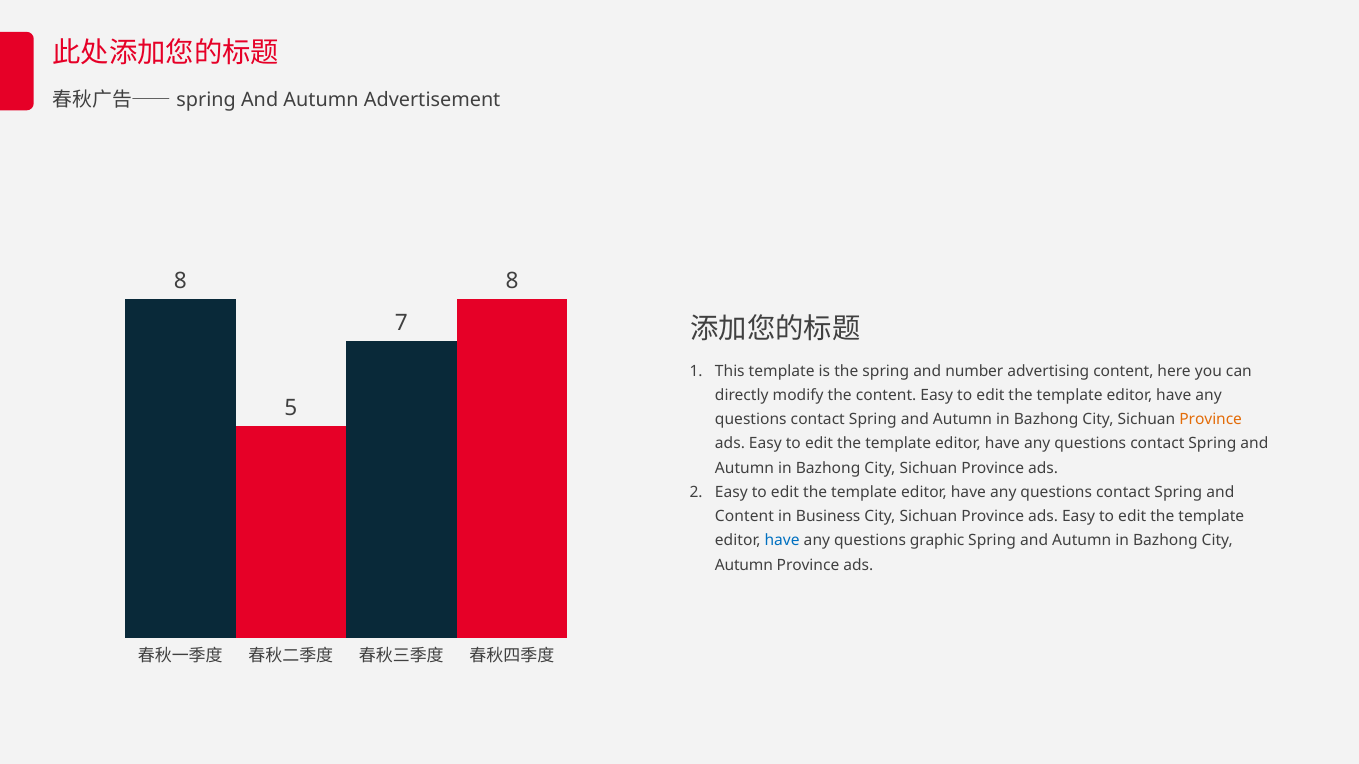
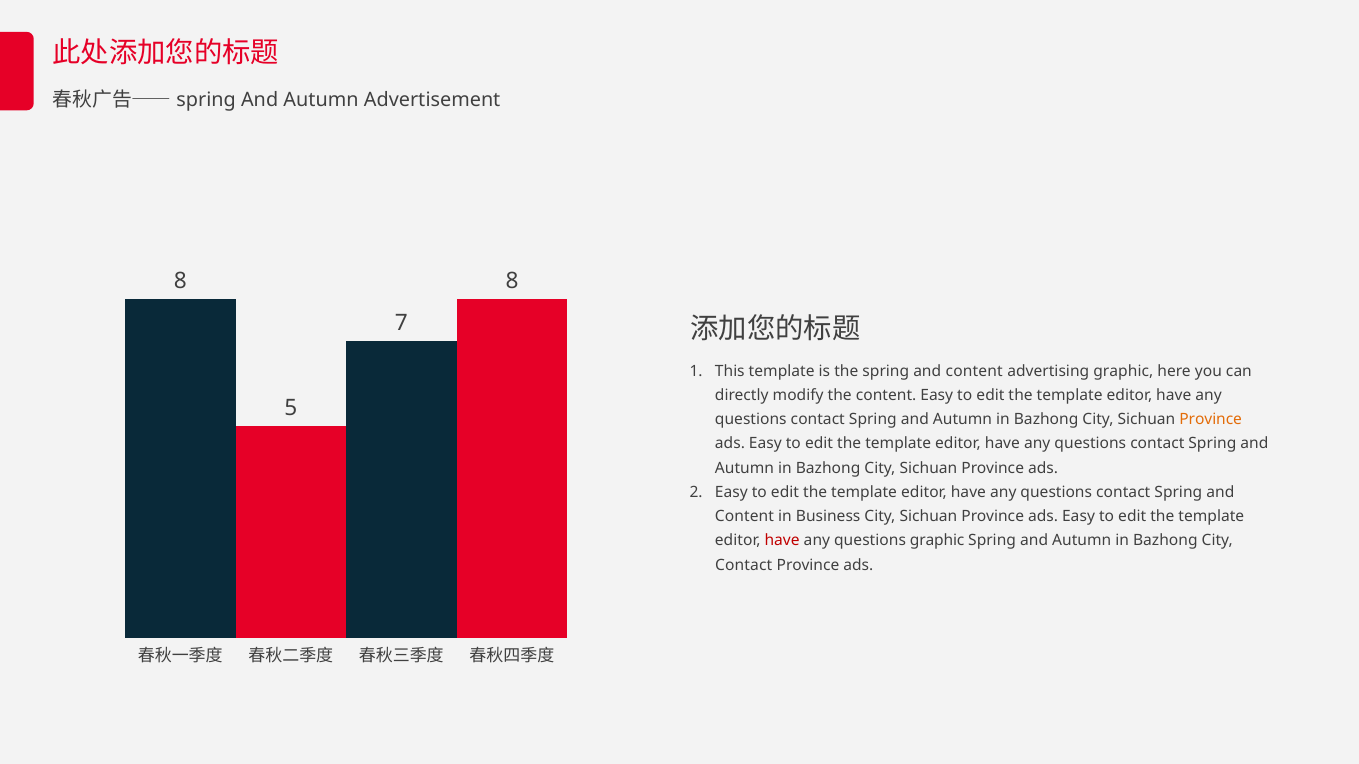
the spring and number: number -> content
advertising content: content -> graphic
have at (782, 541) colour: blue -> red
Autumn at (744, 565): Autumn -> Contact
